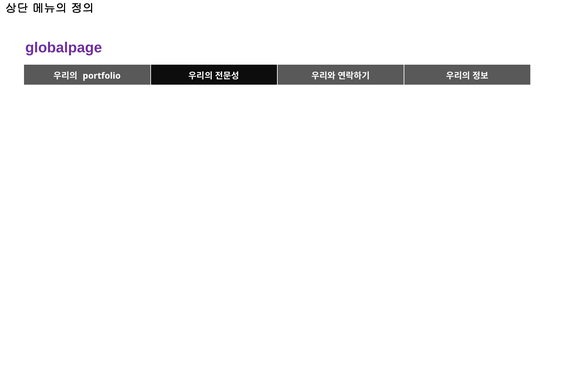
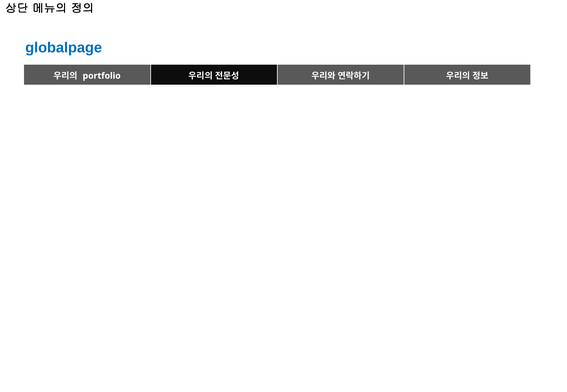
globalpage colour: purple -> blue
